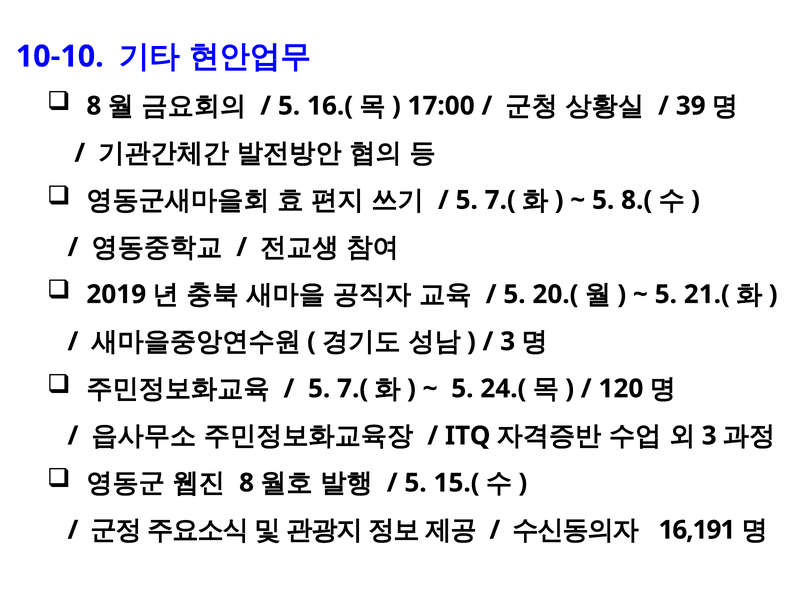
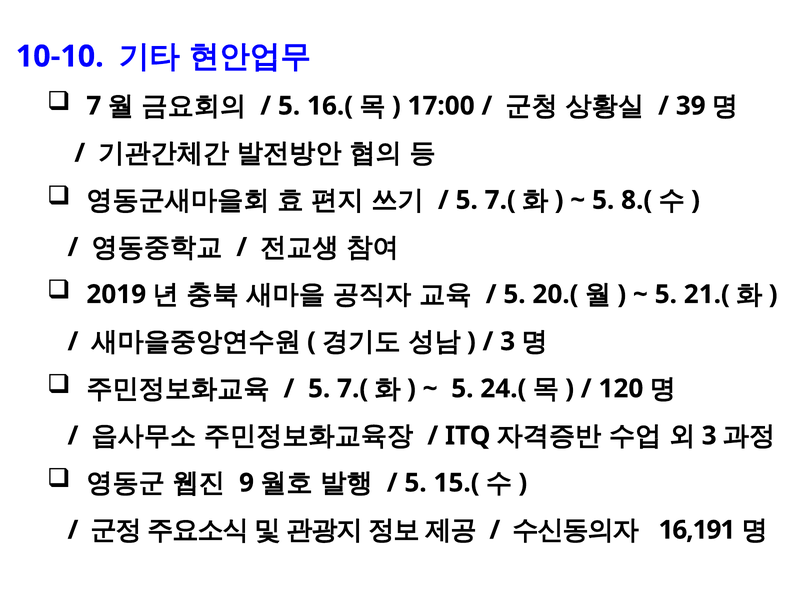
8 at (94, 106): 8 -> 7
8 at (247, 483): 8 -> 9
